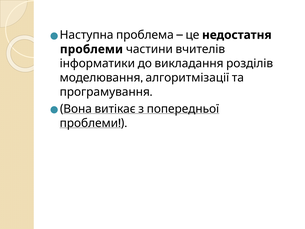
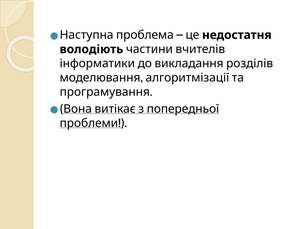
проблеми at (91, 49): проблеми -> володіють
